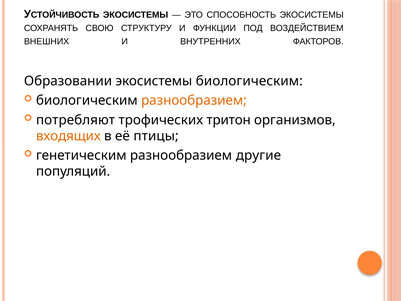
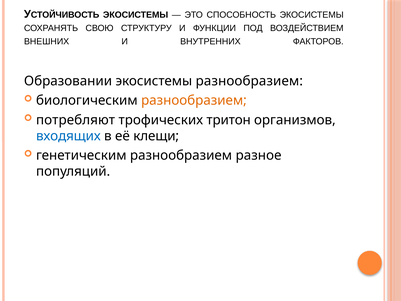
экосистемы биологическим: биологическим -> разнообразием
входящих colour: orange -> blue
птицы: птицы -> клещи
другие: другие -> разное
